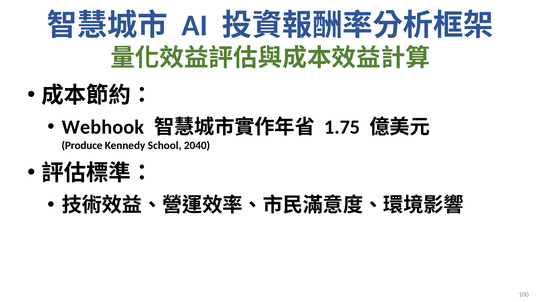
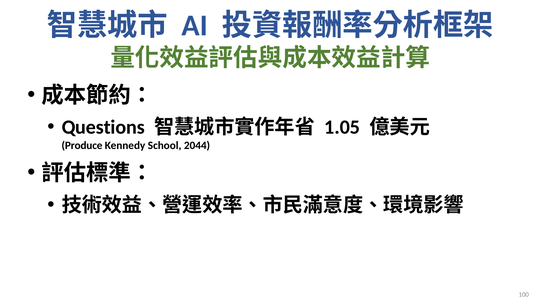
Webhook: Webhook -> Questions
1.75: 1.75 -> 1.05
2040: 2040 -> 2044
